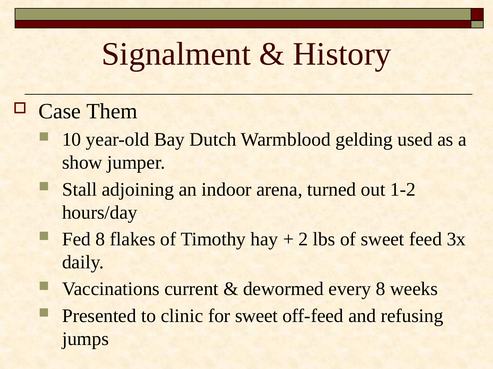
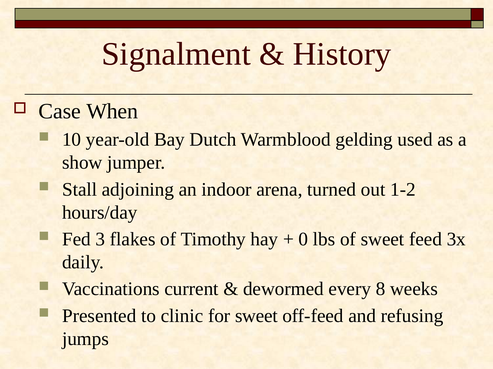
Them: Them -> When
Fed 8: 8 -> 3
2: 2 -> 0
